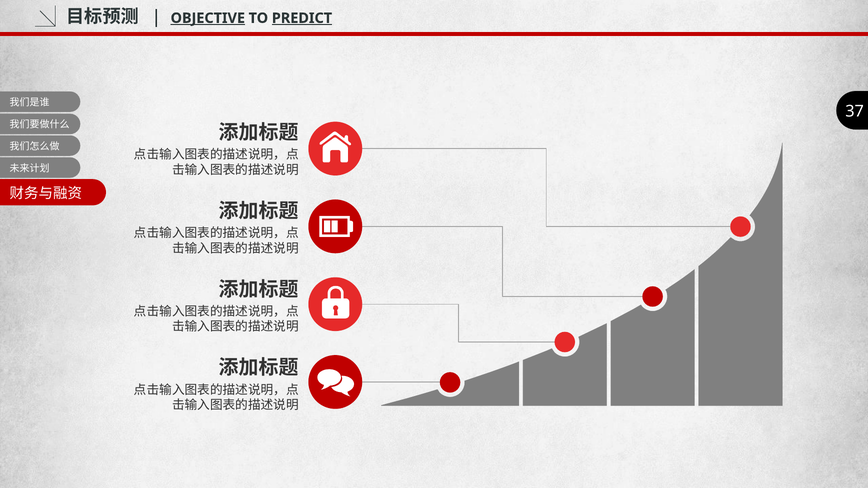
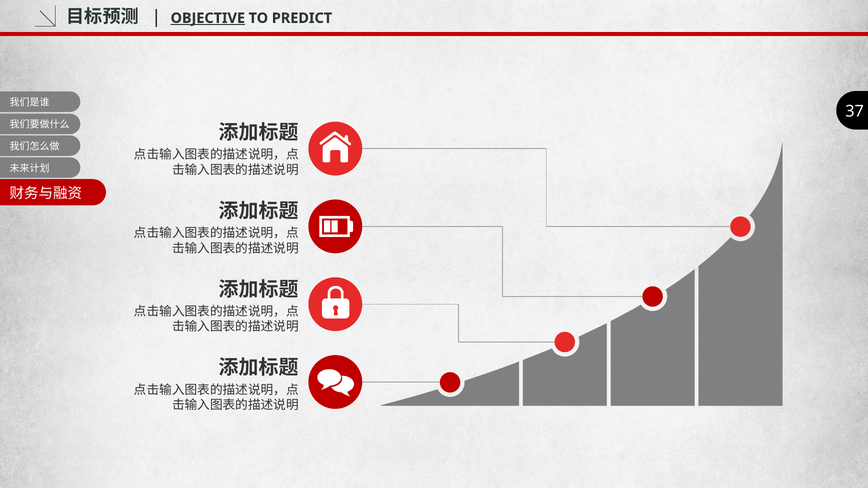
PREDICT underline: present -> none
